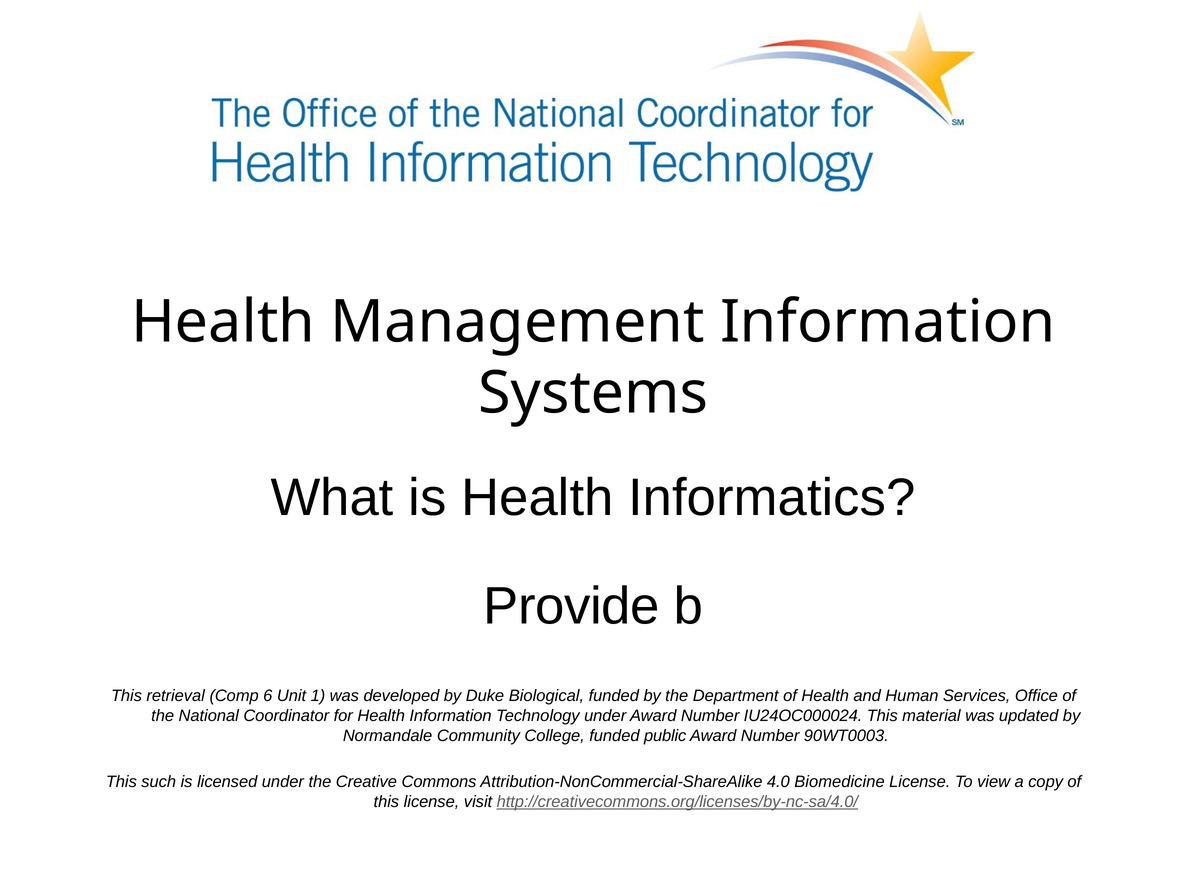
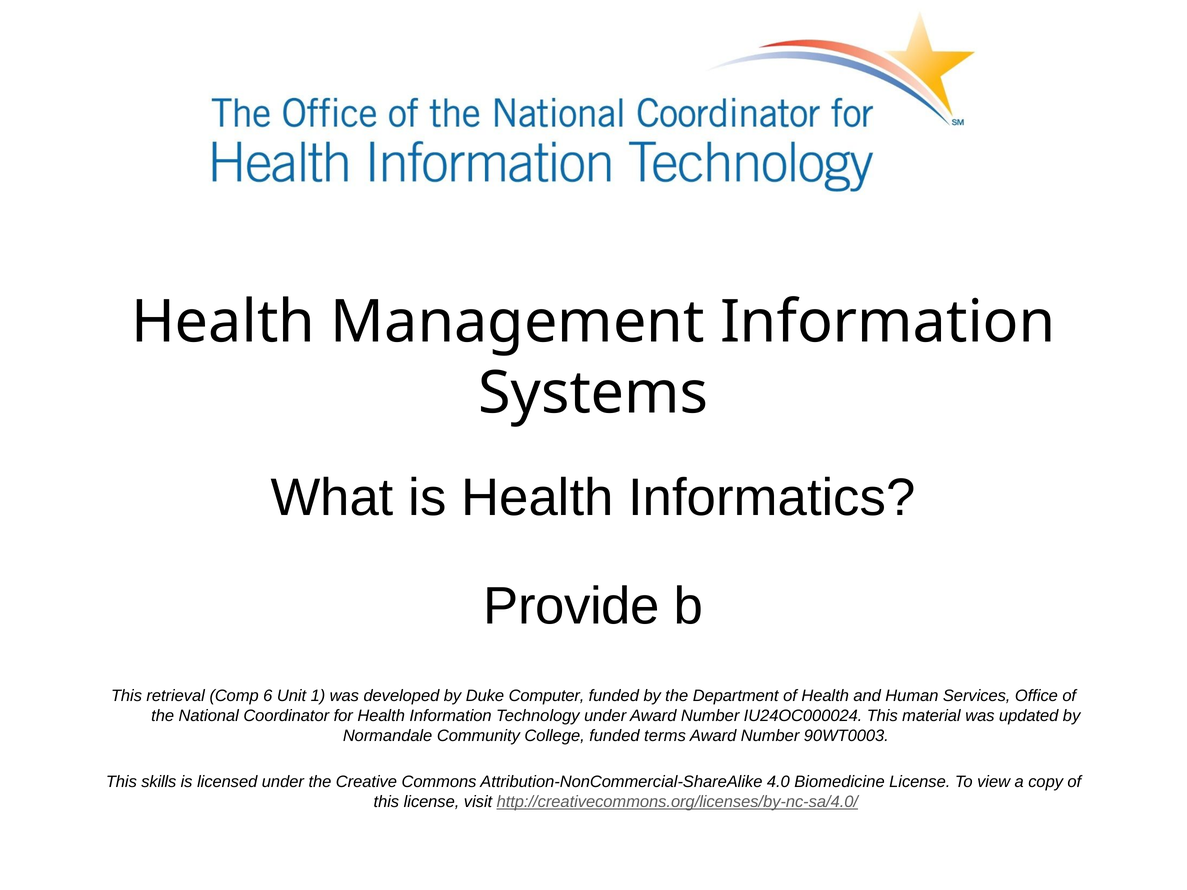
Biological: Biological -> Computer
public: public -> terms
such: such -> skills
